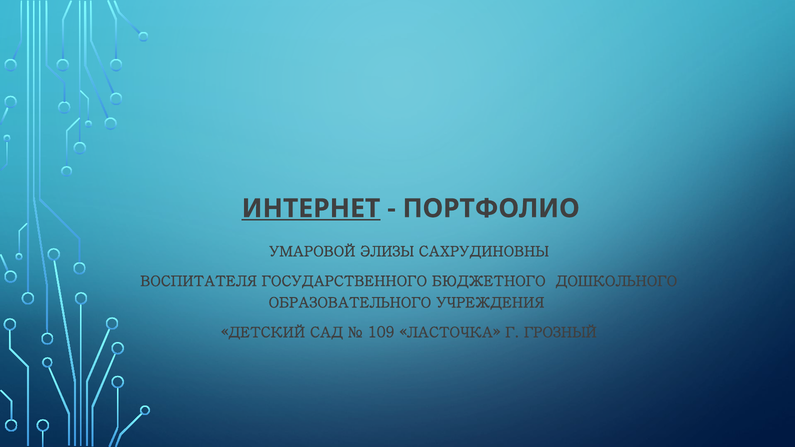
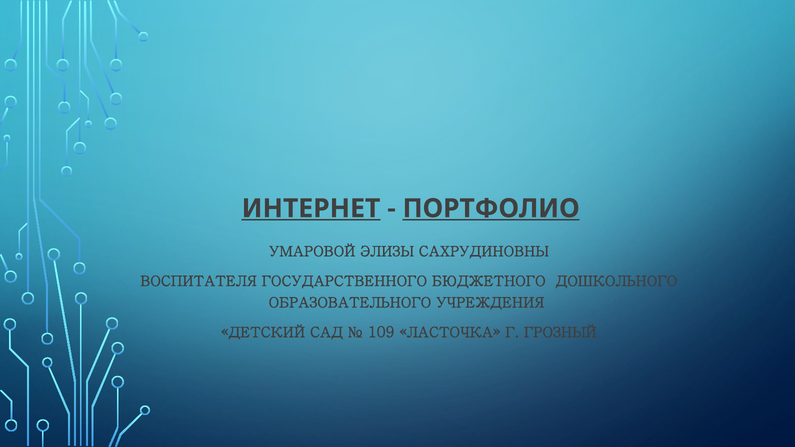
ПОРТФОЛИО underline: none -> present
